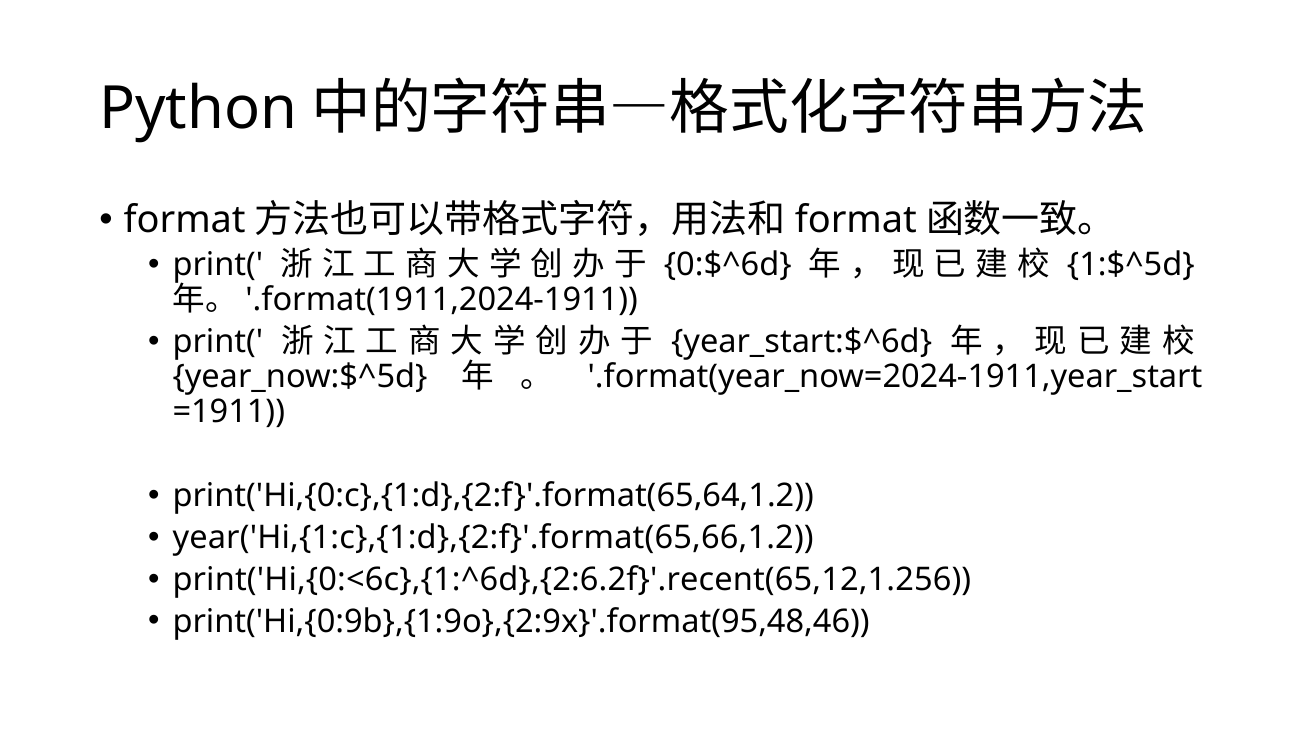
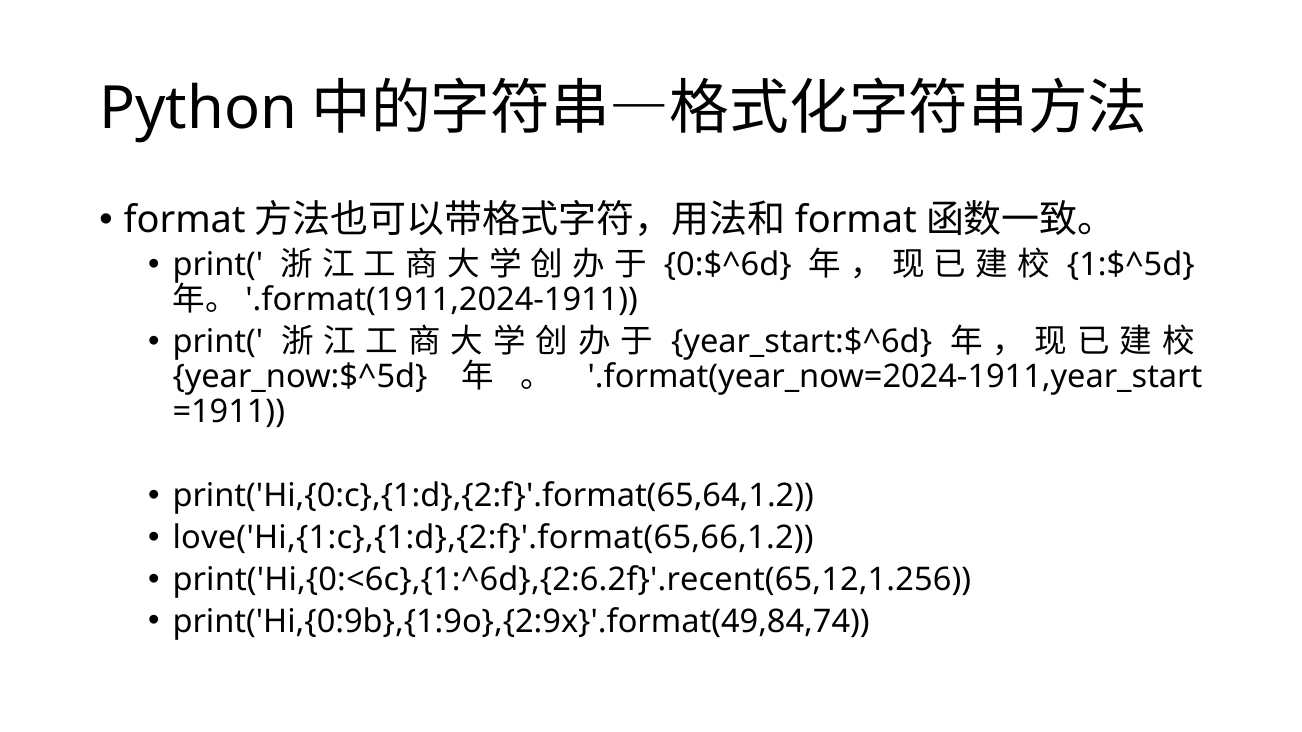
year('Hi,{1:c},{1:d},{2:f}'.format(65,66,1.2: year('Hi,{1:c},{1:d},{2:f}'.format(65,66,1.2 -> love('Hi,{1:c},{1:d},{2:f}'.format(65,66,1.2
print('Hi,{0:9b},{1:9o},{2:9x}'.format(95,48,46: print('Hi,{0:9b},{1:9o},{2:9x}'.format(95,48,46 -> print('Hi,{0:9b},{1:9o},{2:9x}'.format(49,84,74
